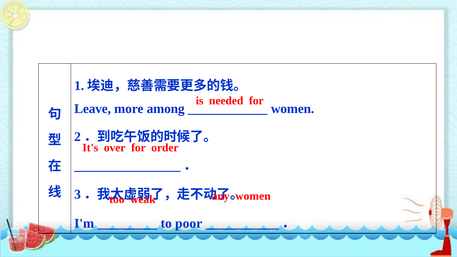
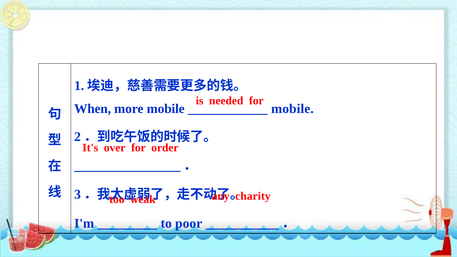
Leave: Leave -> When
more among: among -> mobile
women at (293, 109): women -> mobile
women at (253, 196): women -> charity
